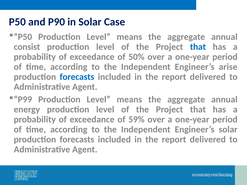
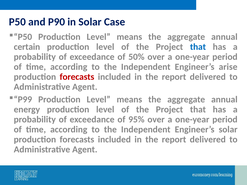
consist: consist -> certain
forecasts at (77, 77) colour: blue -> red
59%: 59% -> 95%
